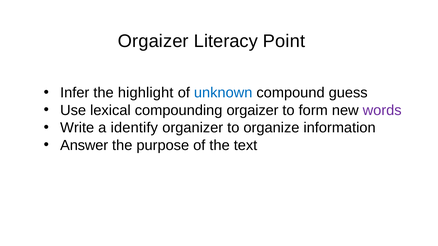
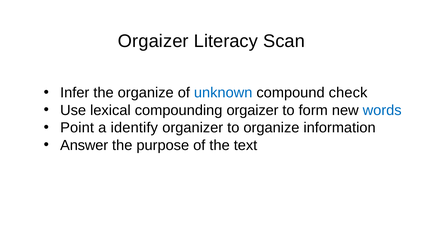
Point: Point -> Scan
the highlight: highlight -> organize
guess: guess -> check
words colour: purple -> blue
Write: Write -> Point
